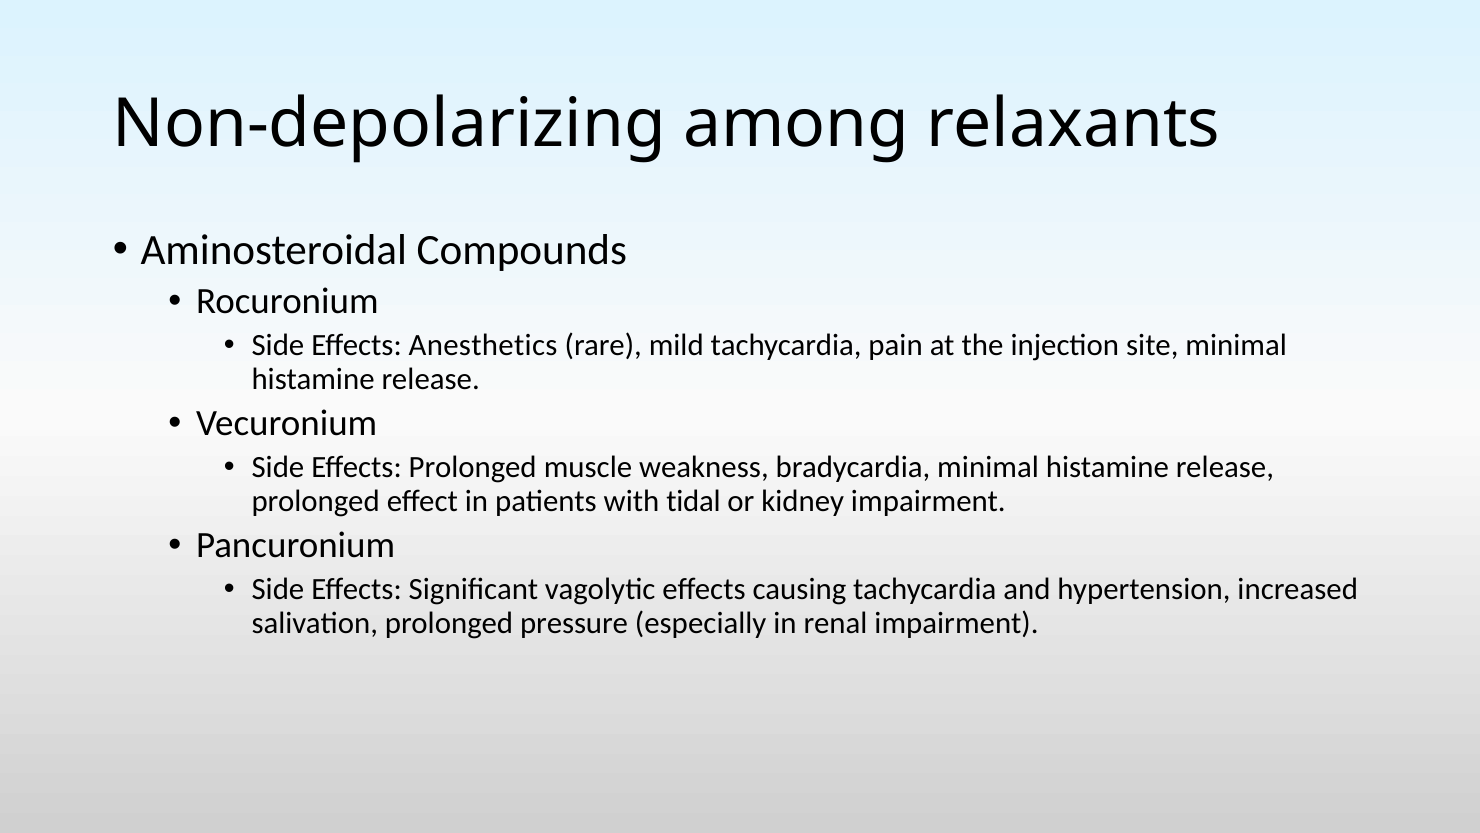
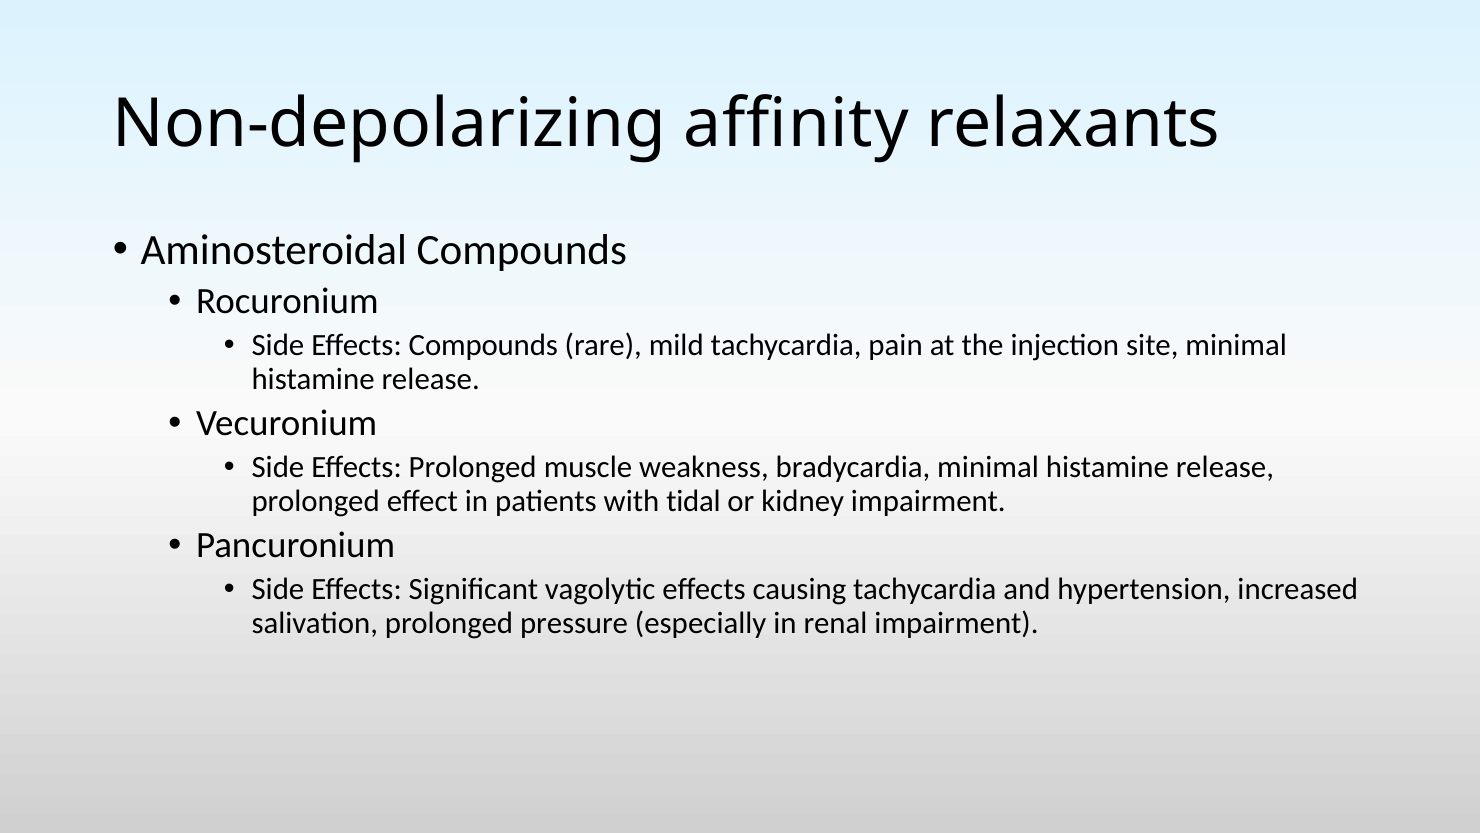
among: among -> affinity
Effects Anesthetics: Anesthetics -> Compounds
